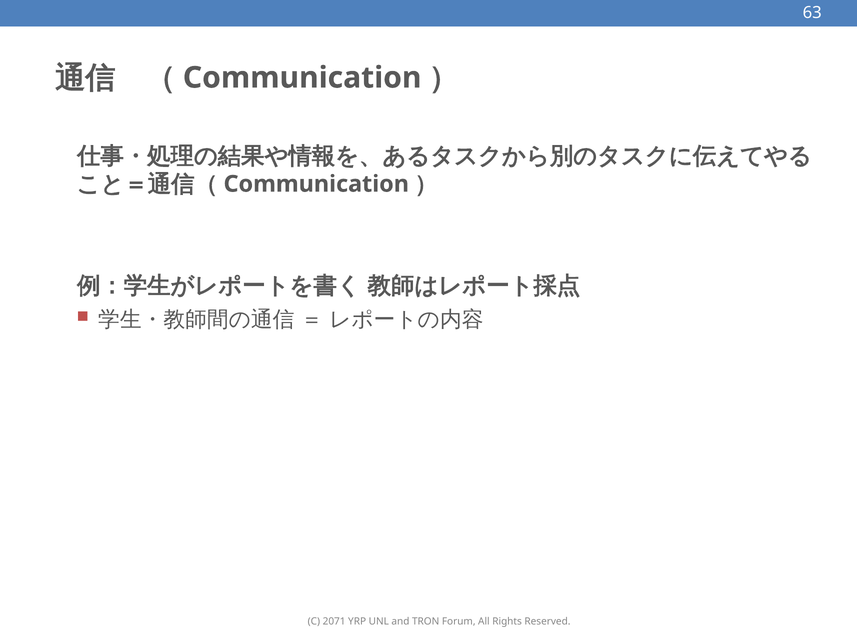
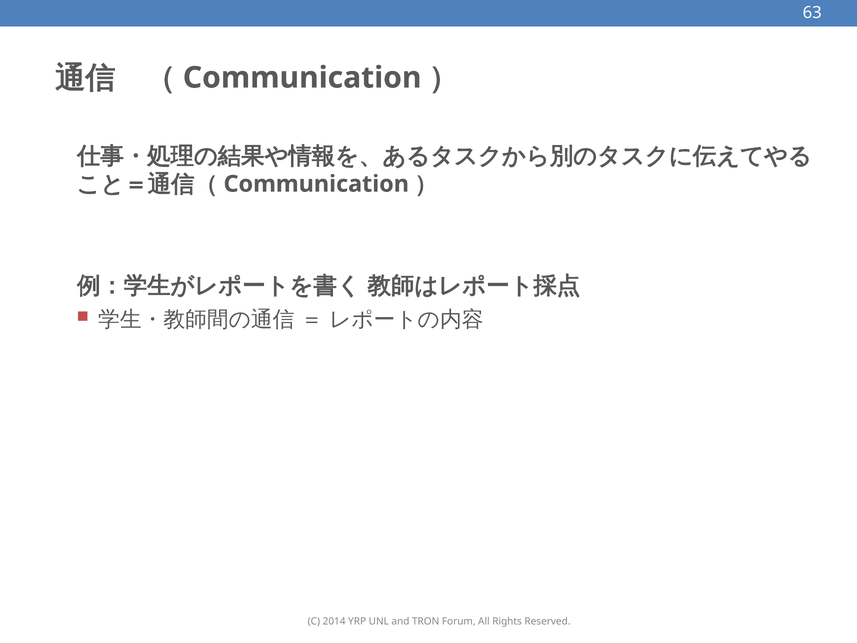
2071: 2071 -> 2014
